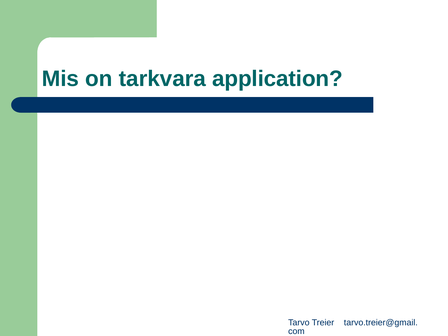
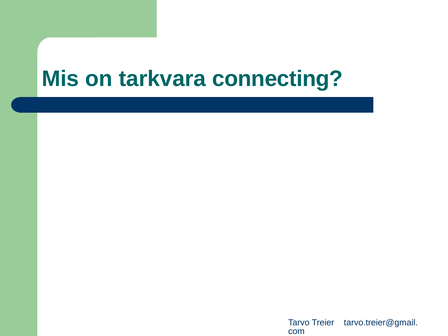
application: application -> connecting
